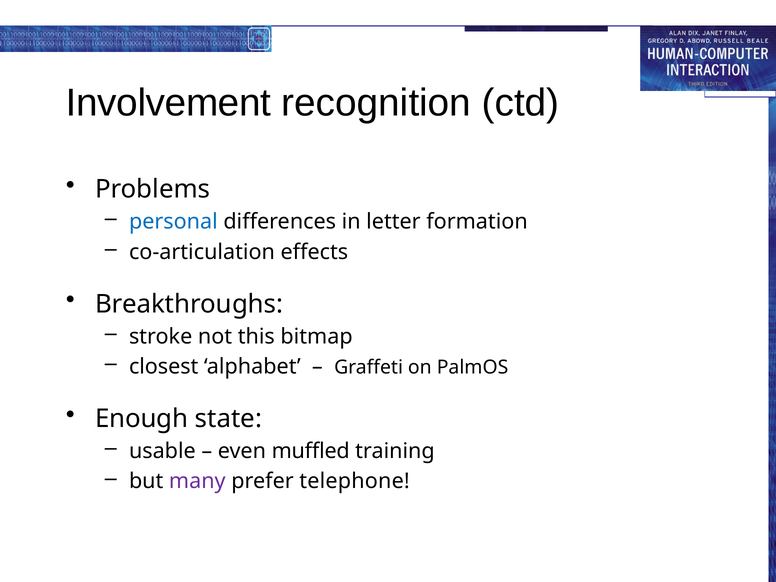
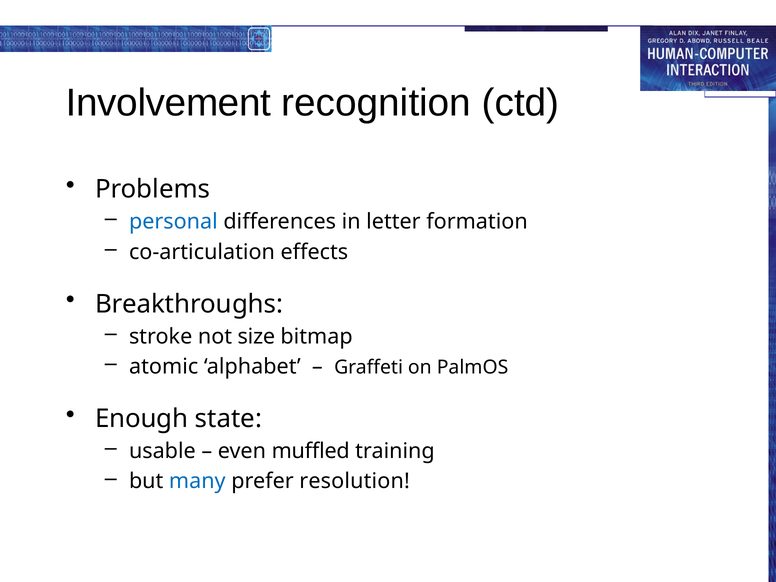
this: this -> size
closest: closest -> atomic
many colour: purple -> blue
telephone: telephone -> resolution
